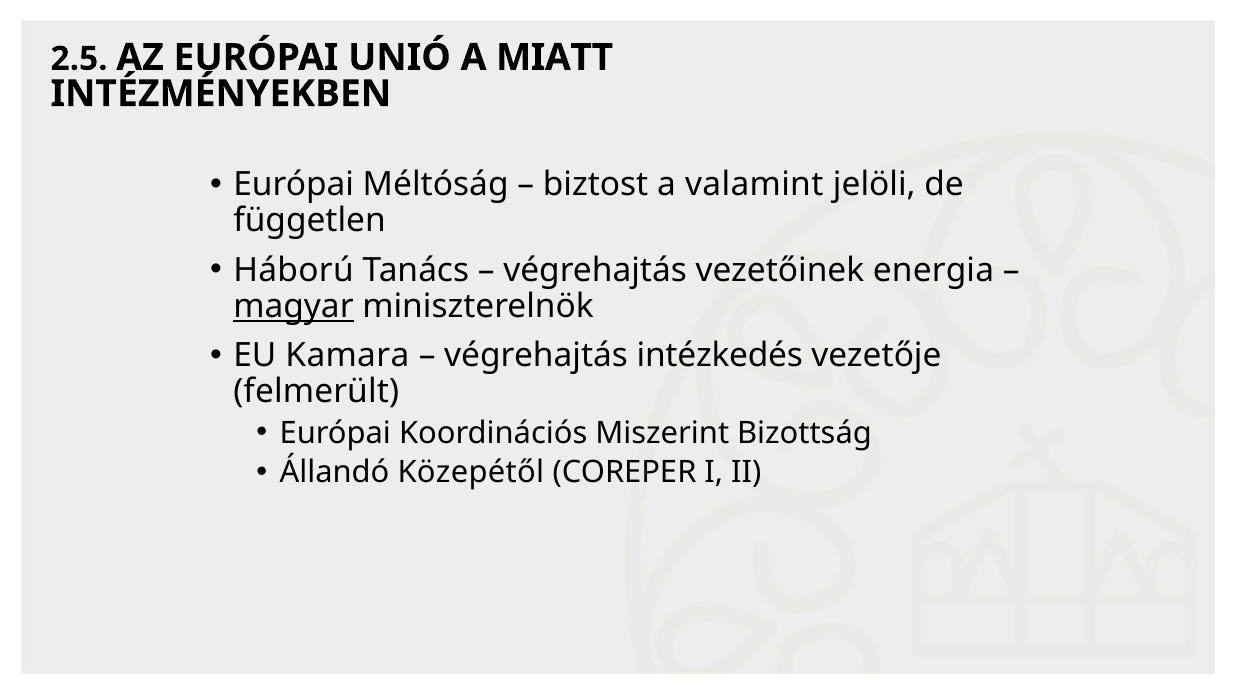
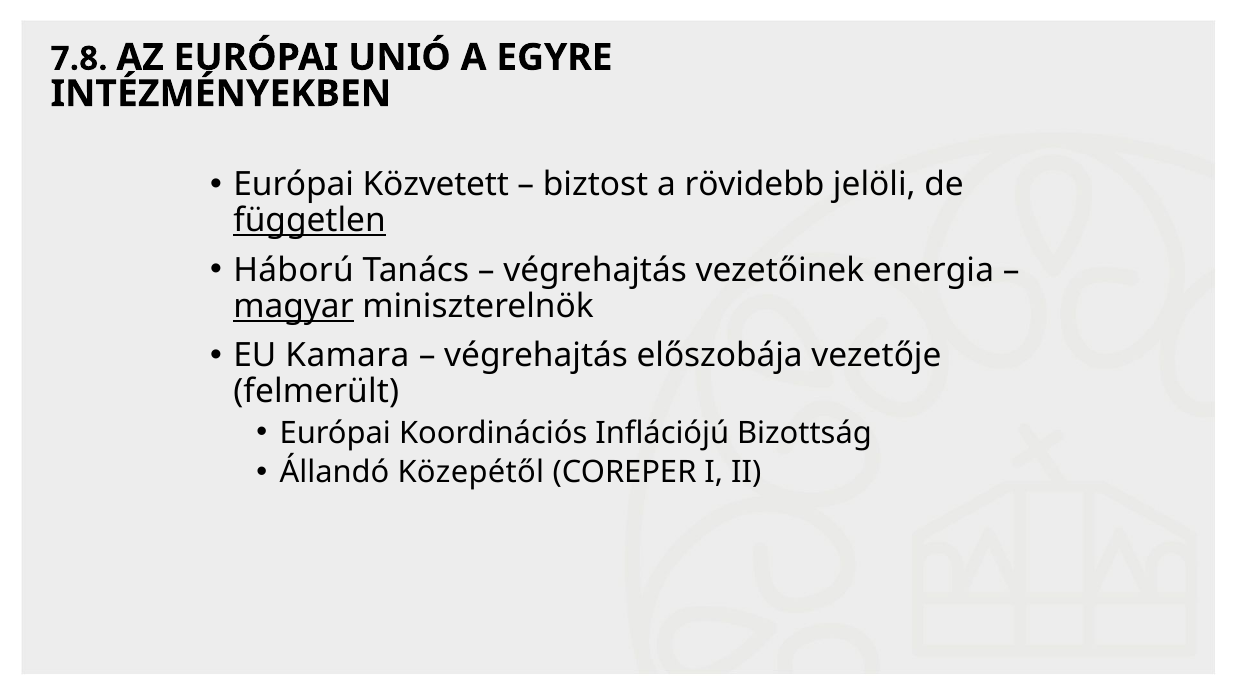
2.5: 2.5 -> 7.8
MIATT: MIATT -> EGYRE
Méltóság: Méltóság -> Közvetett
valamint: valamint -> rövidebb
független underline: none -> present
intézkedés: intézkedés -> előszobája
Miszerint: Miszerint -> Inflációjú
